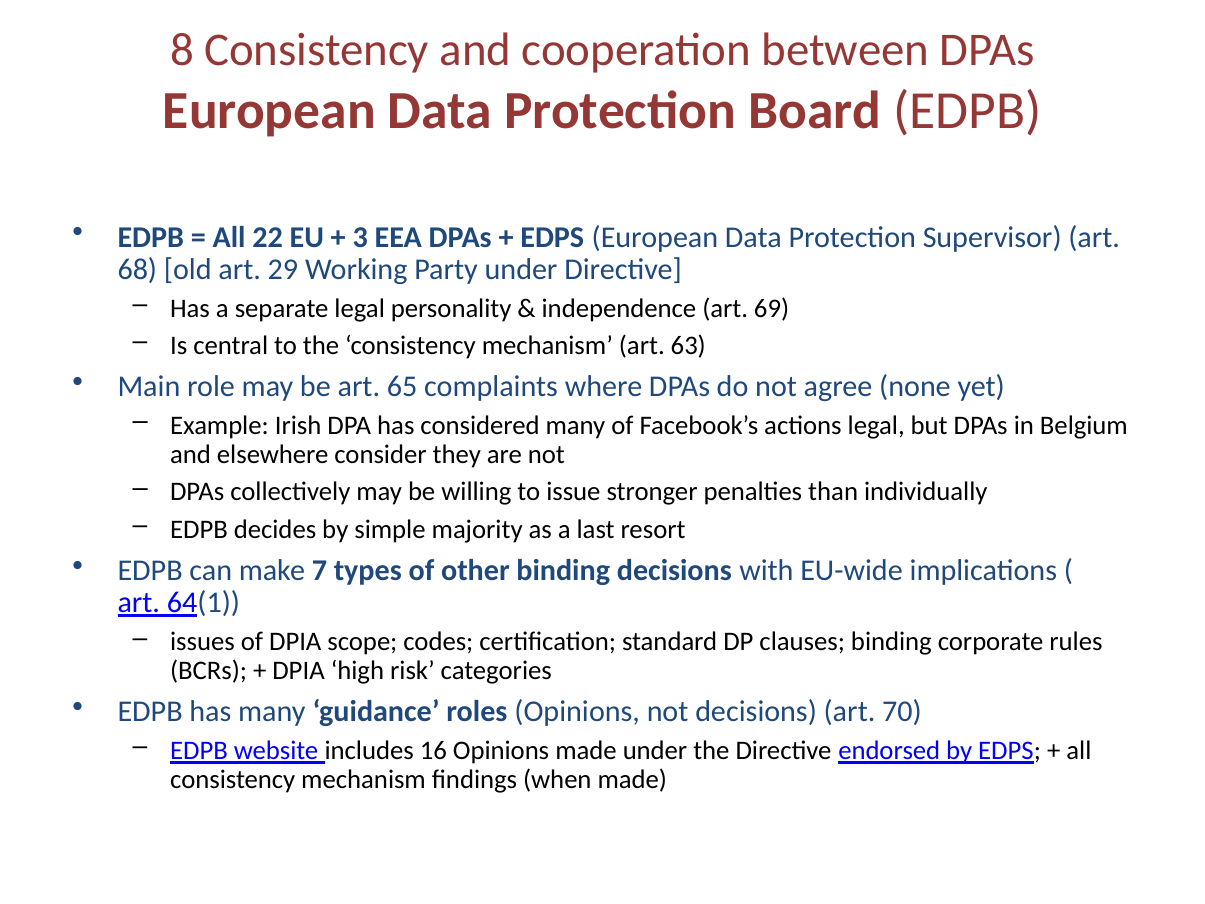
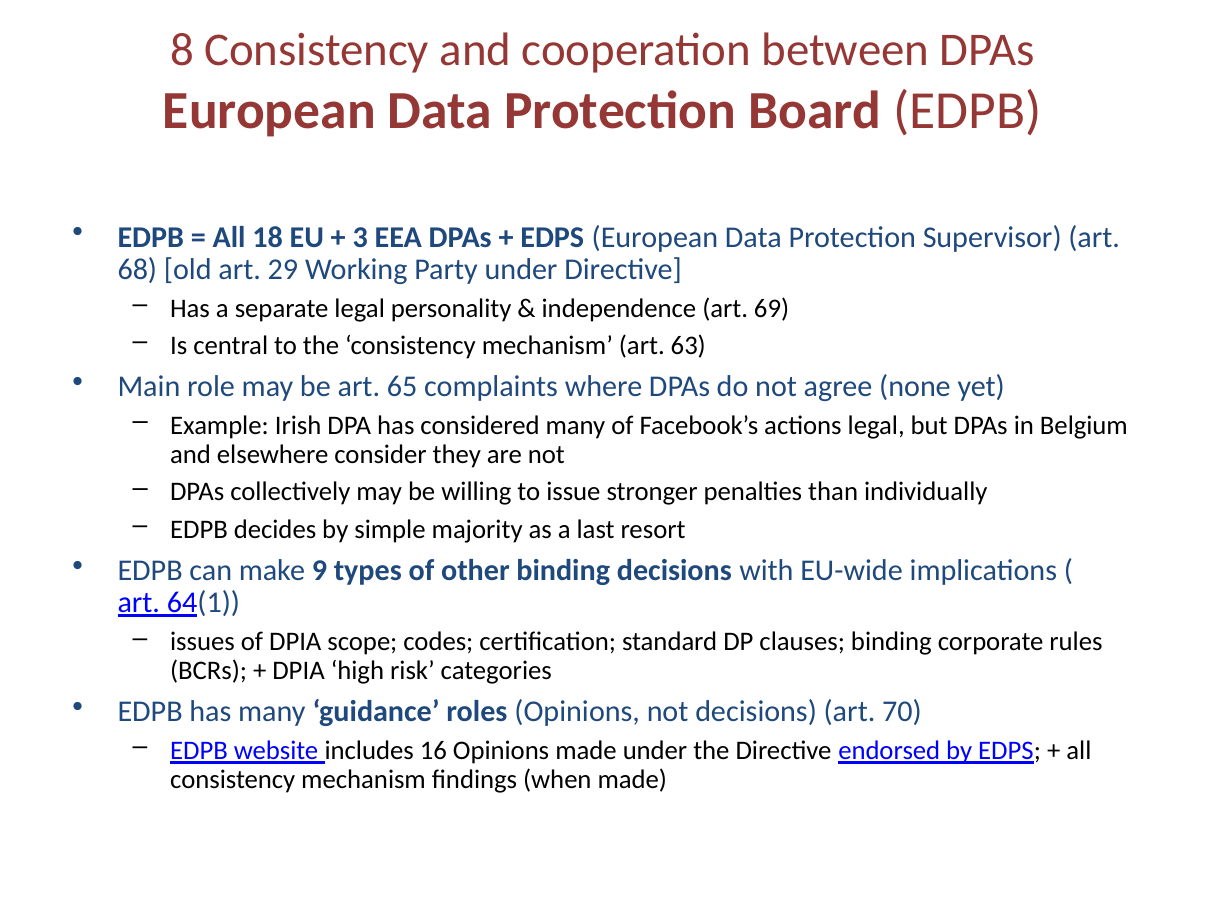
22: 22 -> 18
7: 7 -> 9
